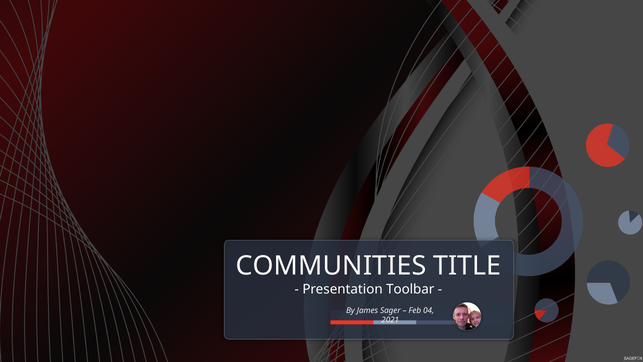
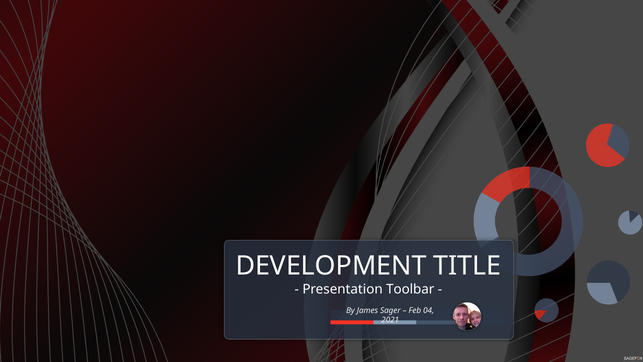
COMMUNITIES: COMMUNITIES -> DEVELOPMENT
